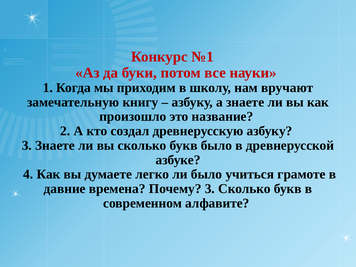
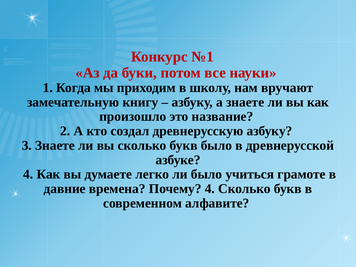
Почему 3: 3 -> 4
